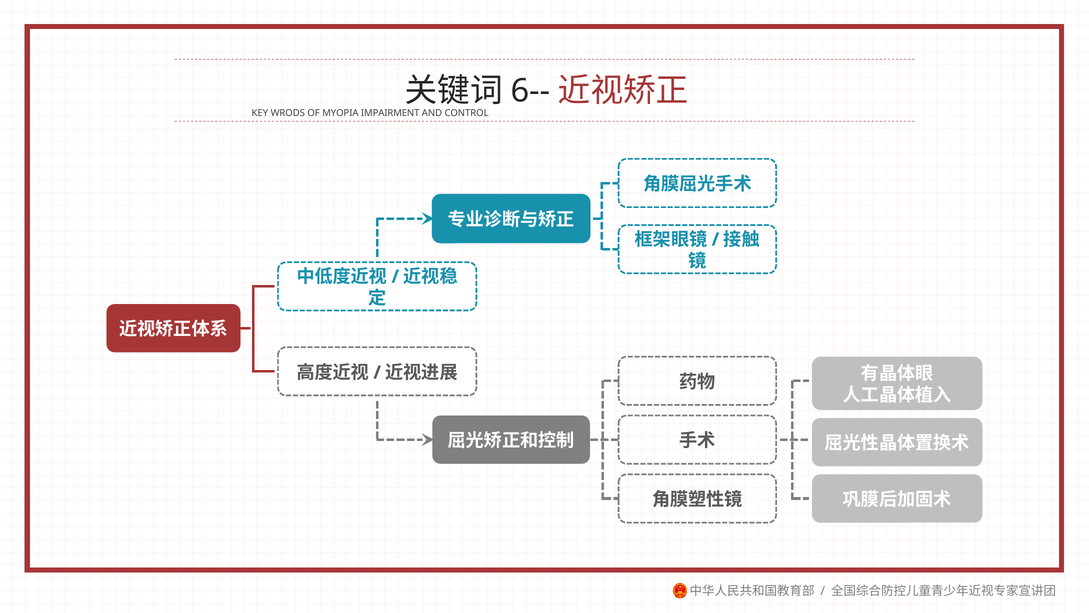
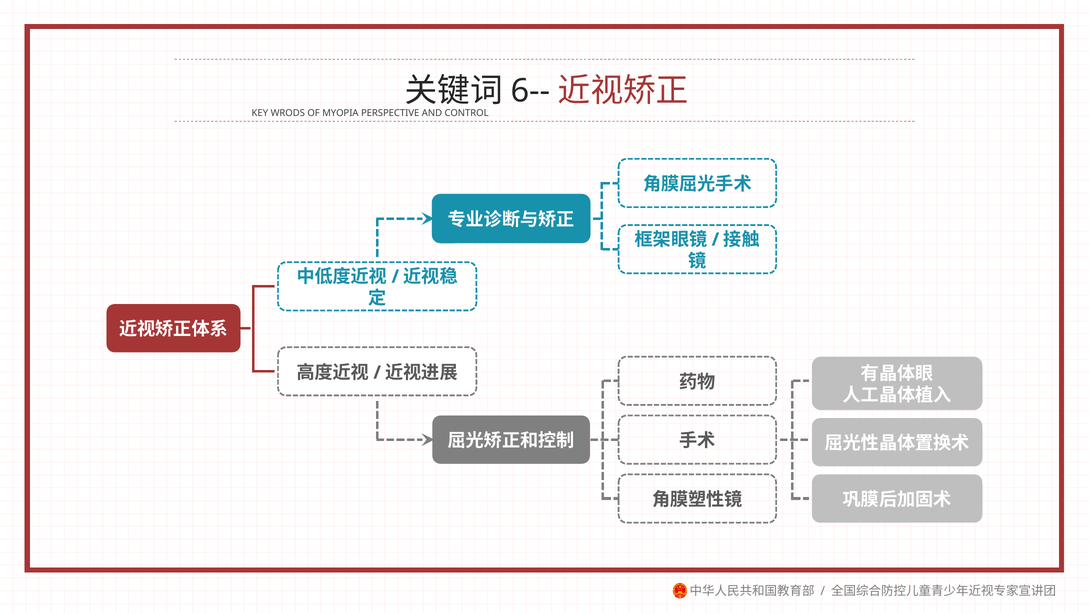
IMPAIRMENT: IMPAIRMENT -> PERSPECTIVE
